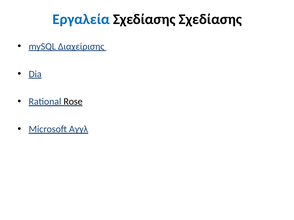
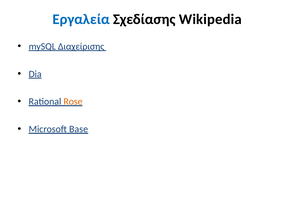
Σχεδίασης Σχεδίασης: Σχεδίασης -> Wikipedia
Rose colour: black -> orange
Αγγλ: Αγγλ -> Base
